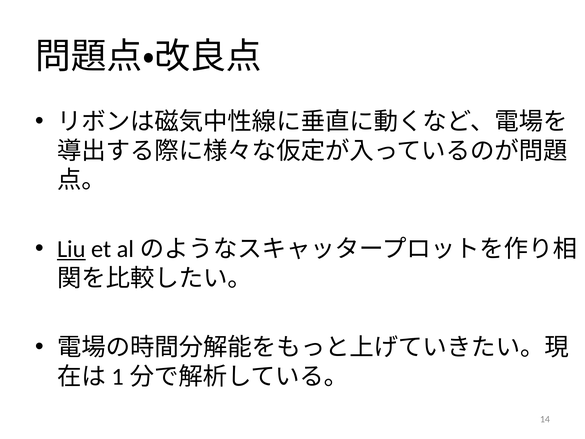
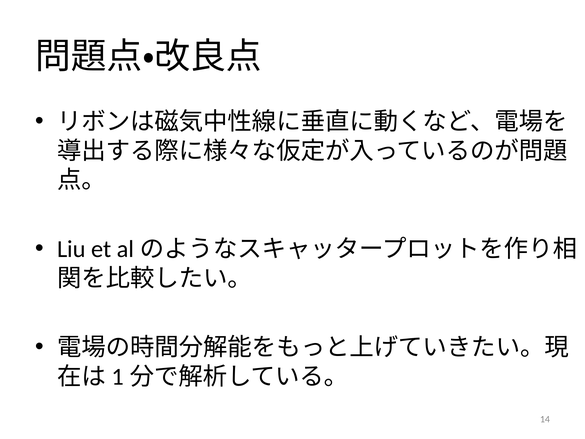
Liu underline: present -> none
